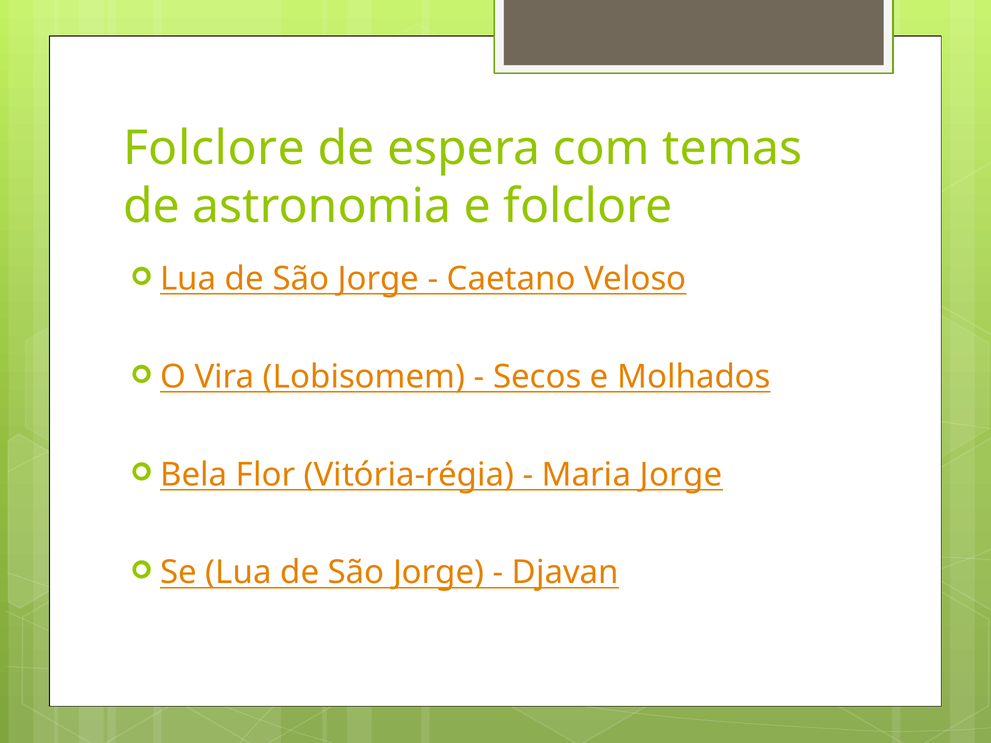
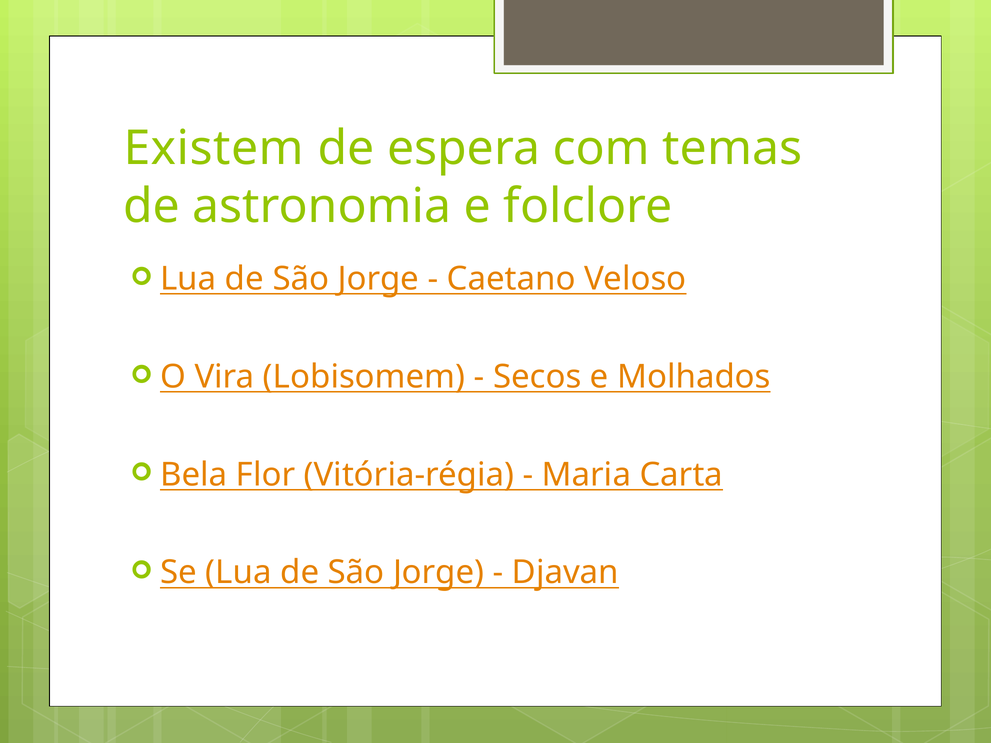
Folclore at (214, 149): Folclore -> Existem
Maria Jorge: Jorge -> Carta
